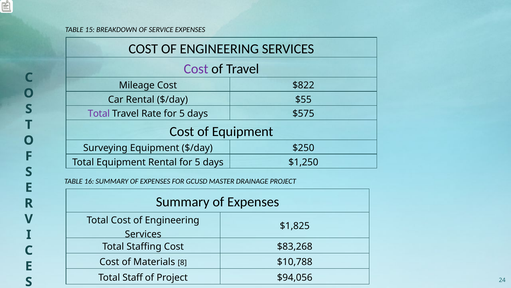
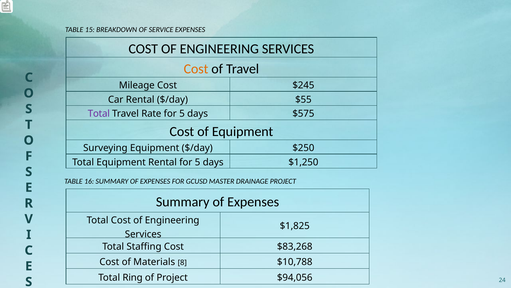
Cost at (196, 69) colour: purple -> orange
$822: $822 -> $245
Staff: Staff -> Ring
